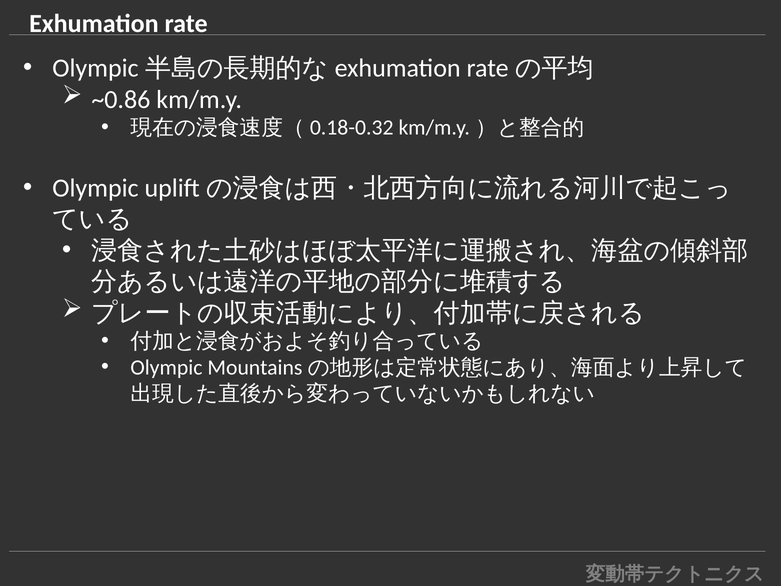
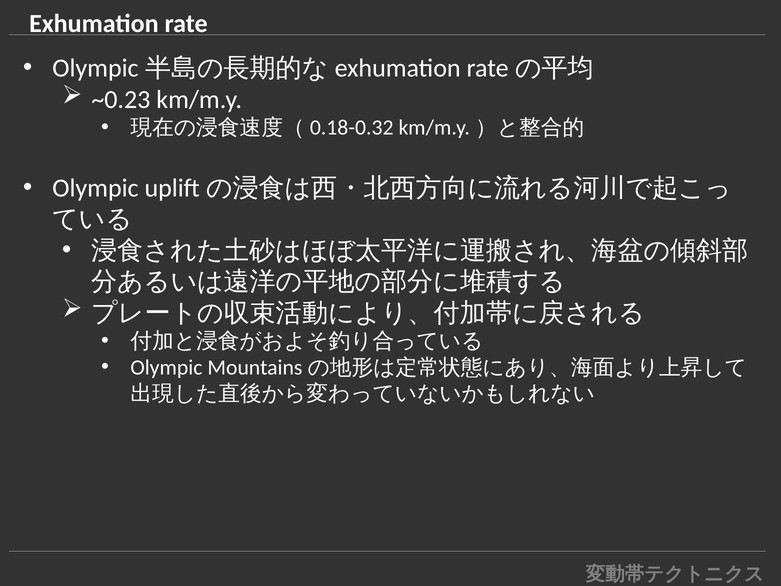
~0.86: ~0.86 -> ~0.23
